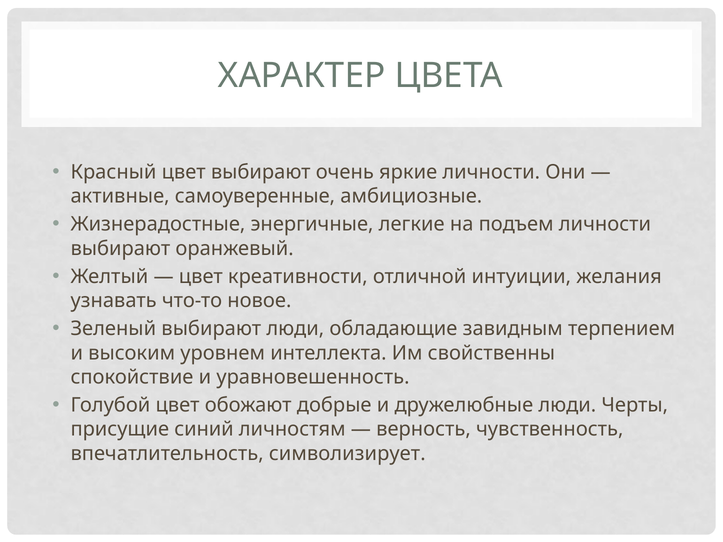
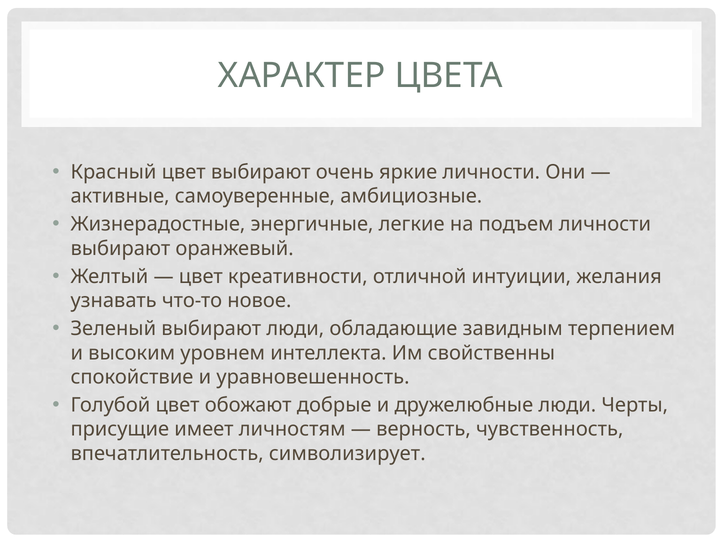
синий: синий -> имеет
